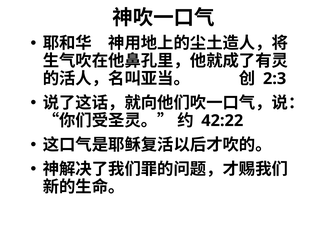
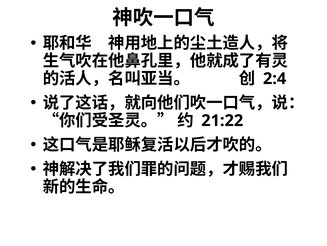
2:3: 2:3 -> 2:4
42:22: 42:22 -> 21:22
